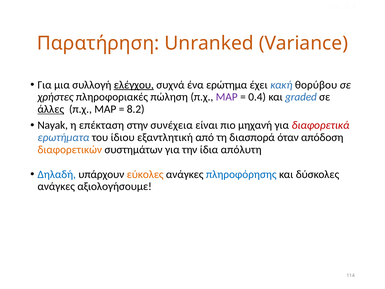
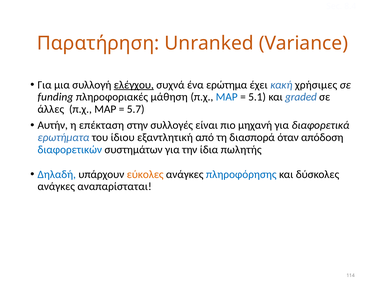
θορύβου: θορύβου -> χρήσιμες
χρήστες: χρήστες -> funding
πώληση: πώληση -> μάθηση
MAP at (227, 97) colour: purple -> blue
0.4: 0.4 -> 5.1
άλλες underline: present -> none
8.2: 8.2 -> 5.7
Nayak: Nayak -> Αυτήν
συνέχεια: συνέχεια -> συλλογές
διαφορετικά colour: red -> black
διαφορετικών colour: orange -> blue
απόλυτη: απόλυτη -> πωλητής
αξιολογήσουμε: αξιολογήσουμε -> αναπαρίσταται
